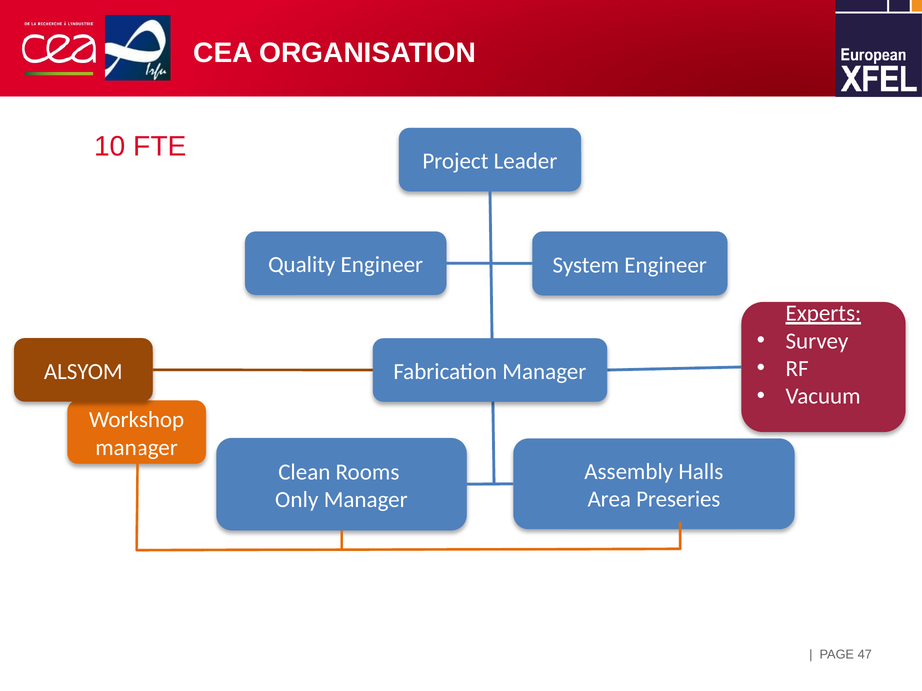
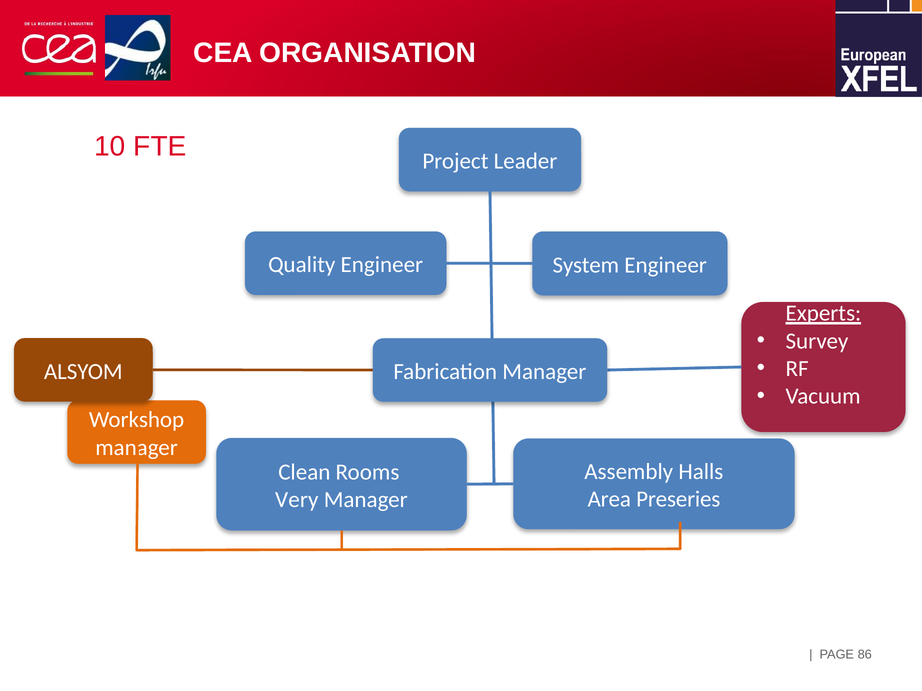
Only: Only -> Very
47: 47 -> 86
